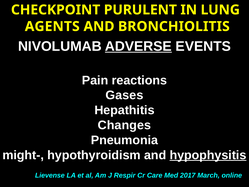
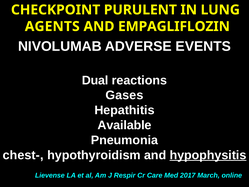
BRONCHIOLITIS: BRONCHIOLITIS -> EMPAGLIFLOZIN
ADVERSE underline: present -> none
Pain: Pain -> Dual
Changes: Changes -> Available
might-: might- -> chest-
